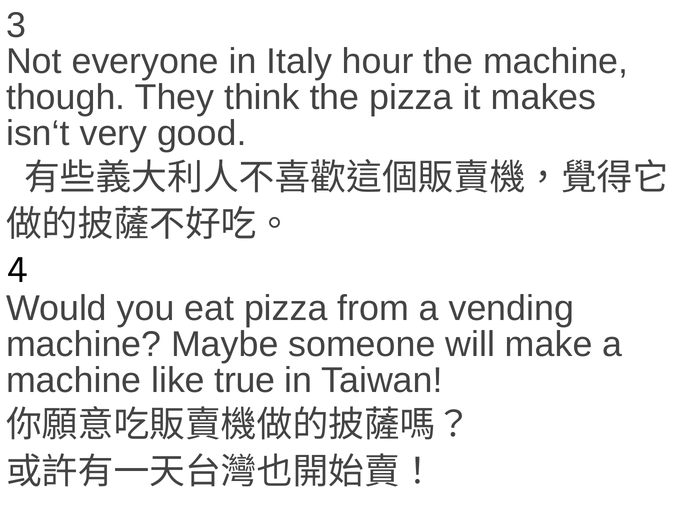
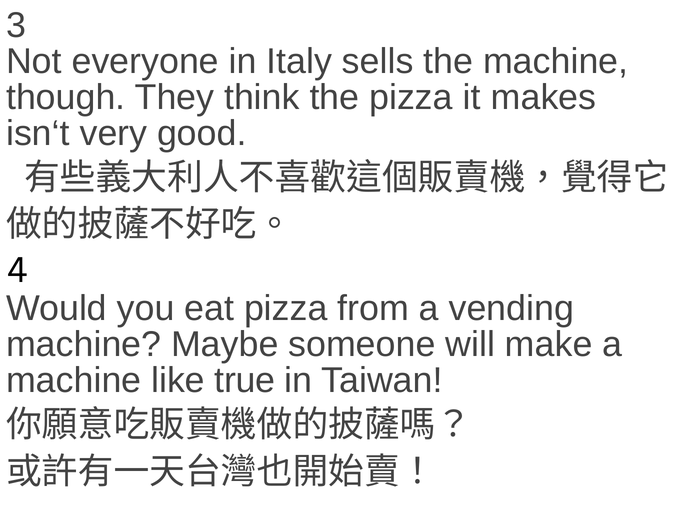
hour: hour -> sells
